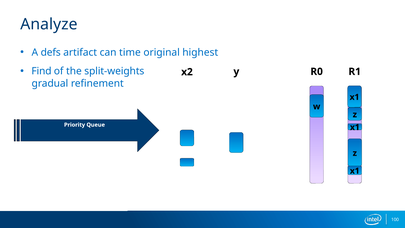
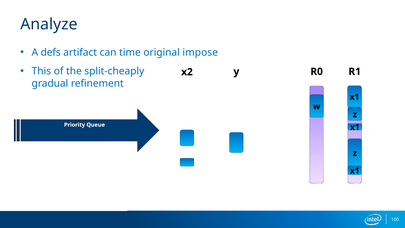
highest: highest -> impose
Find: Find -> This
split-weights: split-weights -> split-cheaply
